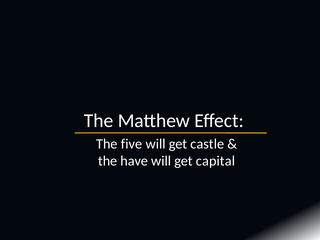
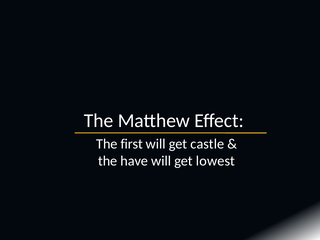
five: five -> first
capital: capital -> lowest
